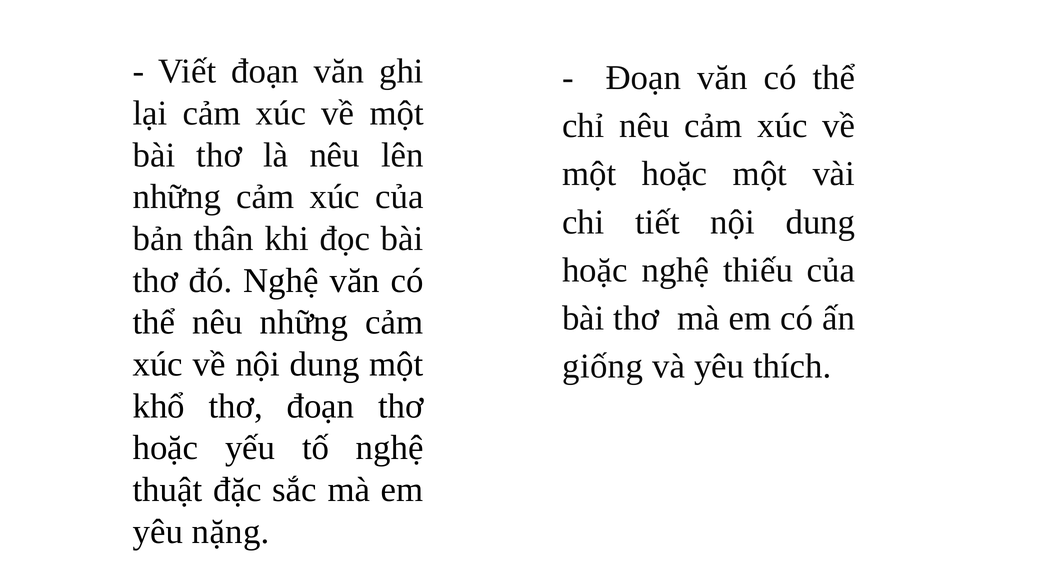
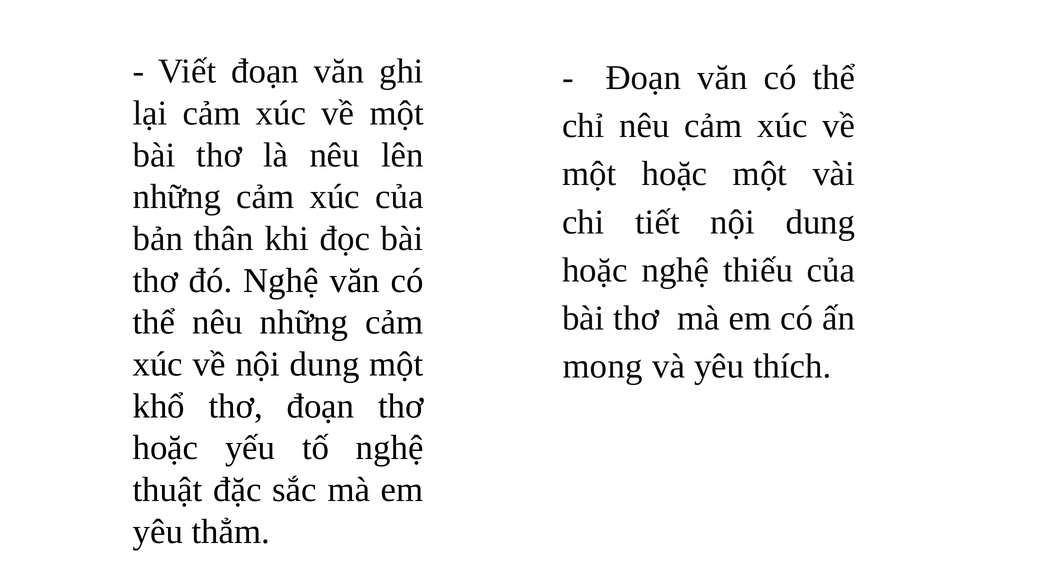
giống: giống -> mong
nặng: nặng -> thẳm
